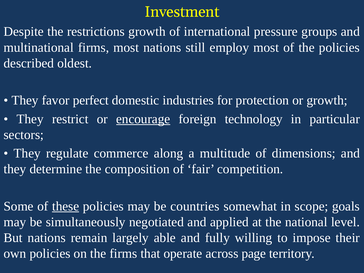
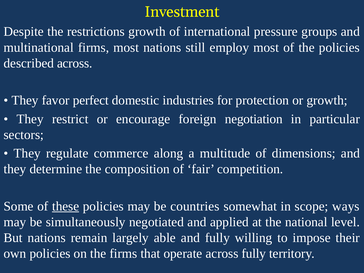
described oldest: oldest -> across
encourage underline: present -> none
technology: technology -> negotiation
goals: goals -> ways
across page: page -> fully
